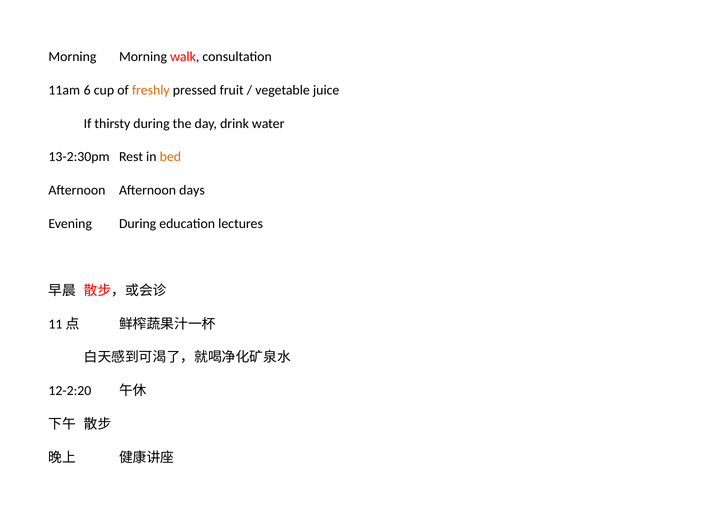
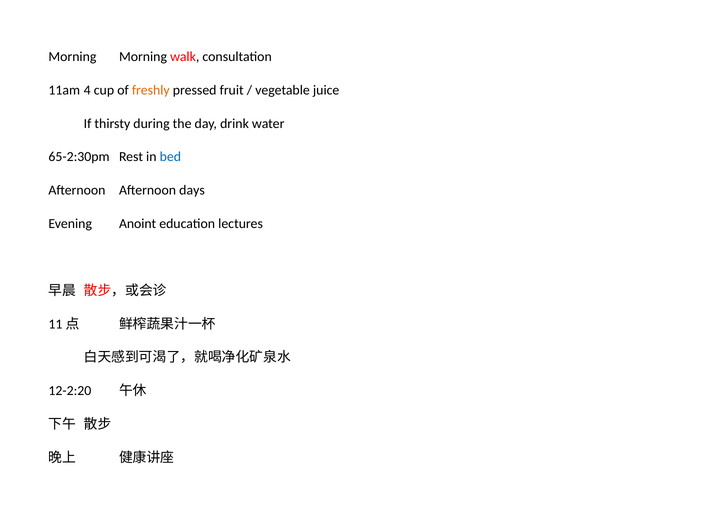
6: 6 -> 4
13-2:30pm: 13-2:30pm -> 65-2:30pm
bed colour: orange -> blue
Evening During: During -> Anoint
